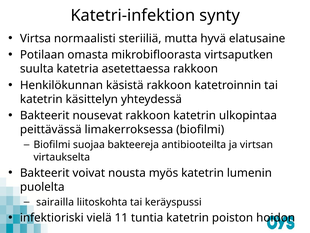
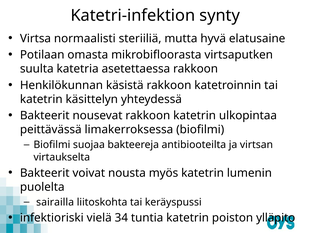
11: 11 -> 34
hoidon: hoidon -> ylläpito
